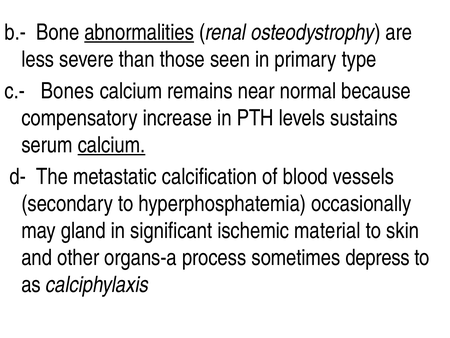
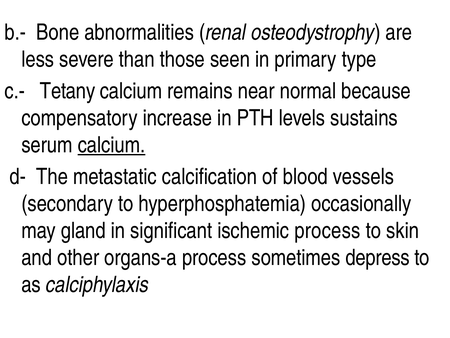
abnormalities underline: present -> none
Bones: Bones -> Tetany
ischemic material: material -> process
